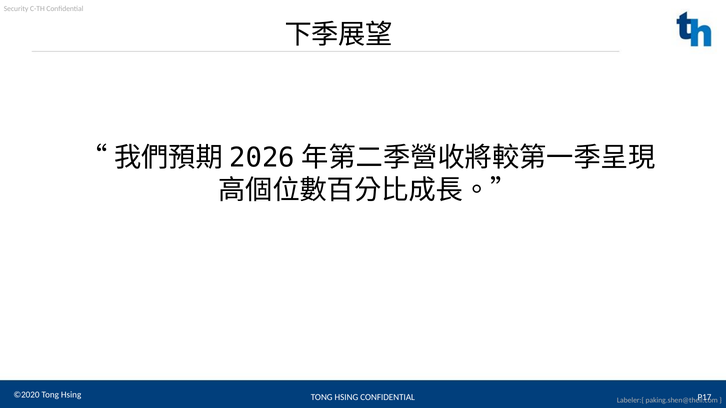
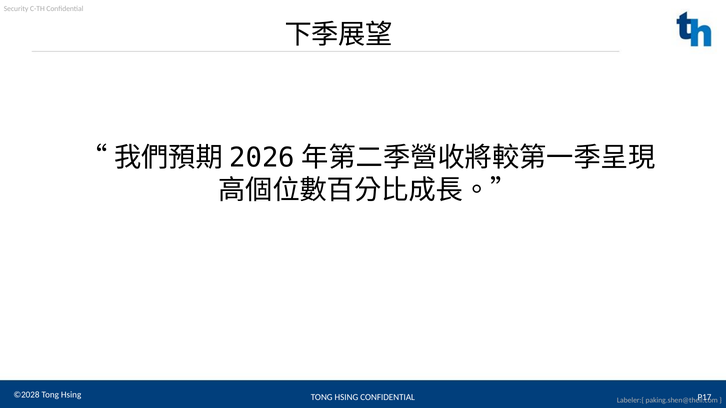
©2020: ©2020 -> ©2028
